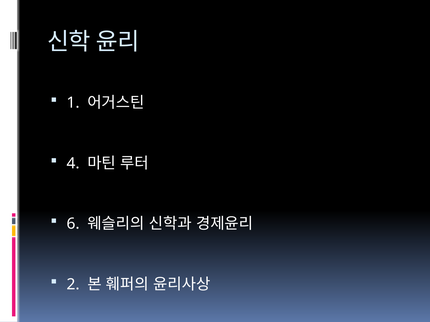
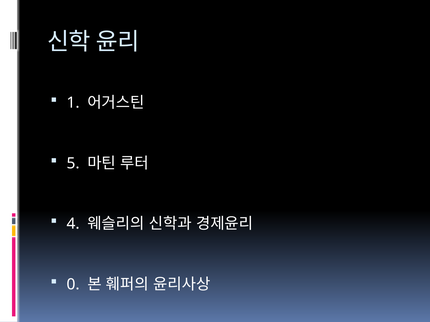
4: 4 -> 5
6: 6 -> 4
2: 2 -> 0
